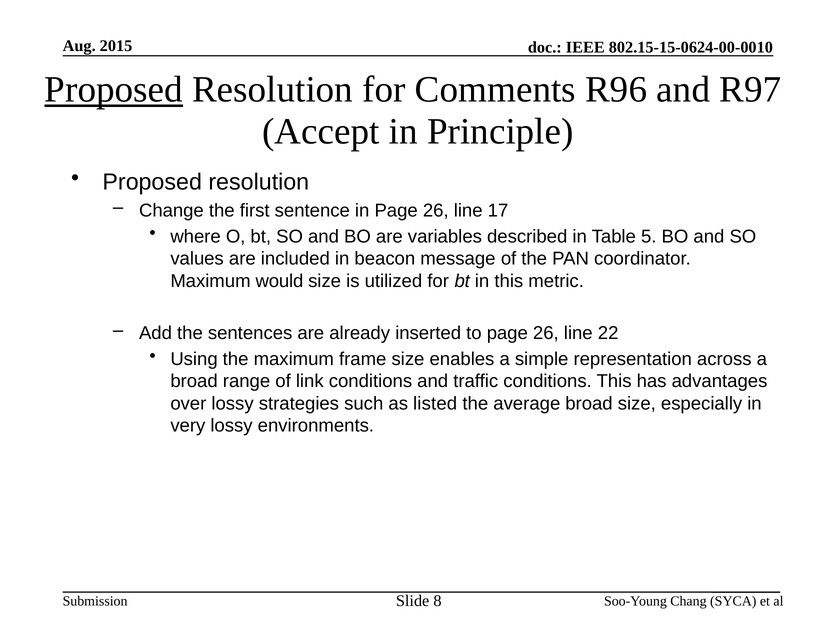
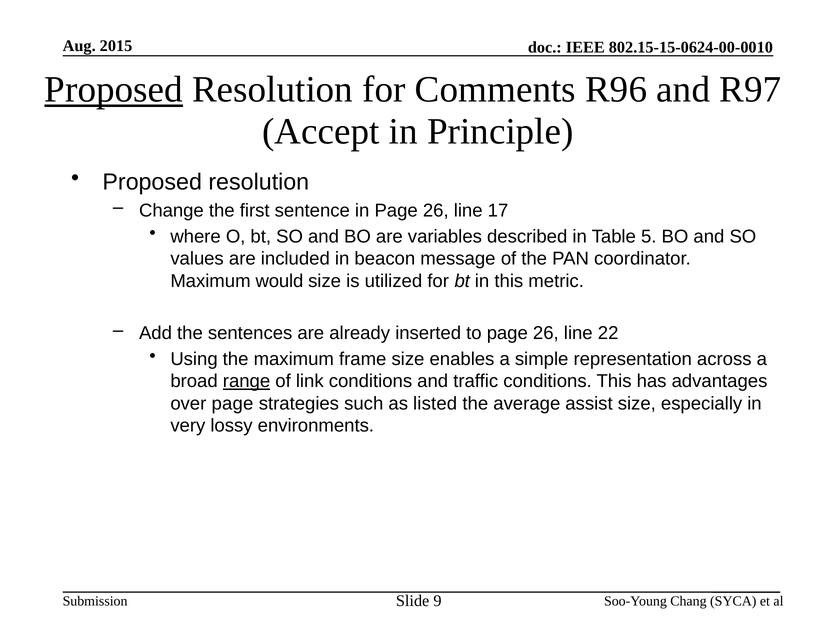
range underline: none -> present
over lossy: lossy -> page
average broad: broad -> assist
8: 8 -> 9
